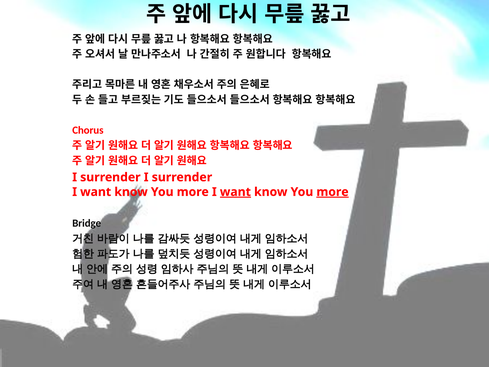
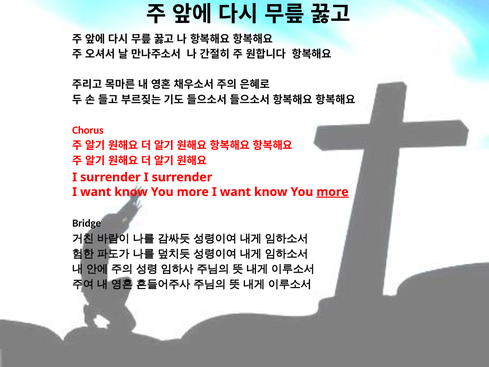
want at (235, 192) underline: present -> none
